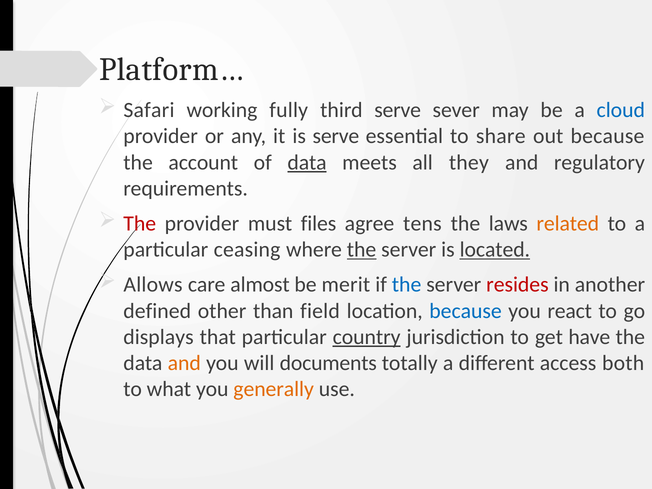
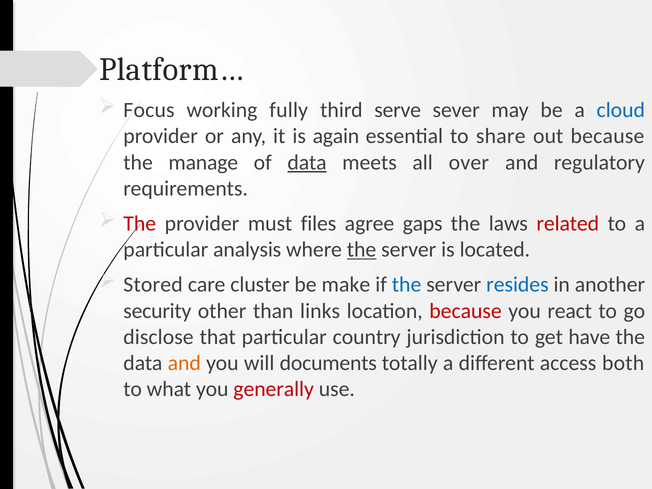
Safari: Safari -> Focus
is serve: serve -> again
account: account -> manage
they: they -> over
tens: tens -> gaps
related colour: orange -> red
ceasing: ceasing -> analysis
located underline: present -> none
Allows: Allows -> Stored
almost: almost -> cluster
merit: merit -> make
resides colour: red -> blue
defined: defined -> security
field: field -> links
because at (466, 311) colour: blue -> red
displays: displays -> disclose
country underline: present -> none
generally colour: orange -> red
